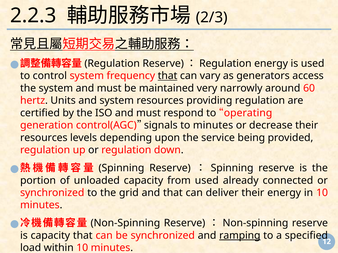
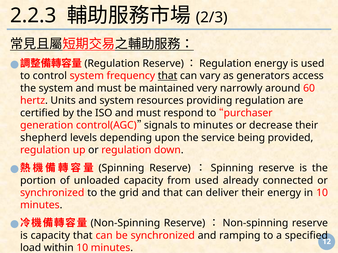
operating: operating -> purchaser
resources at (44, 138): resources -> shepherd
ramping underline: present -> none
